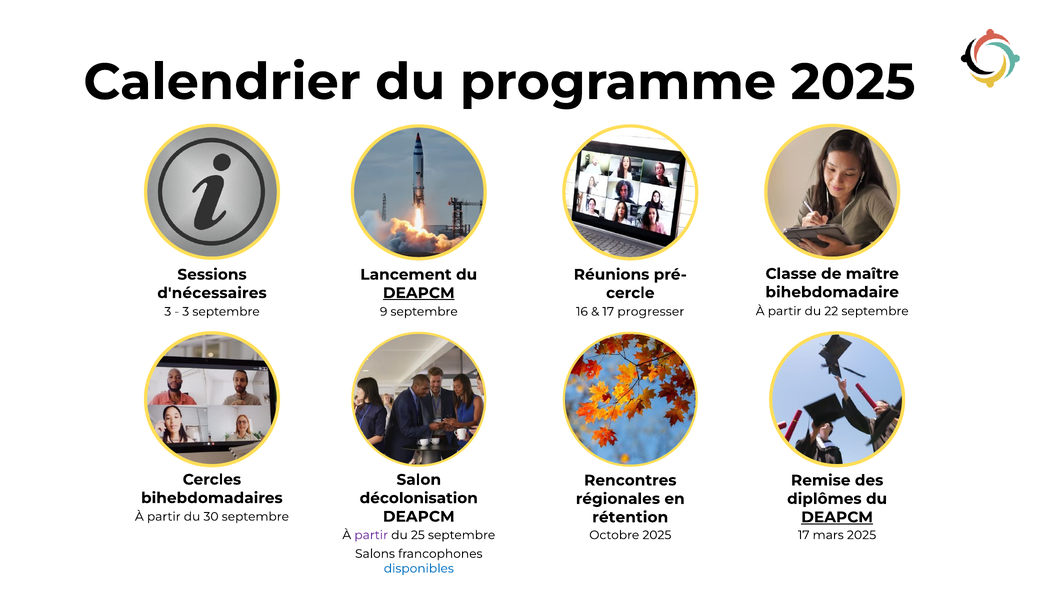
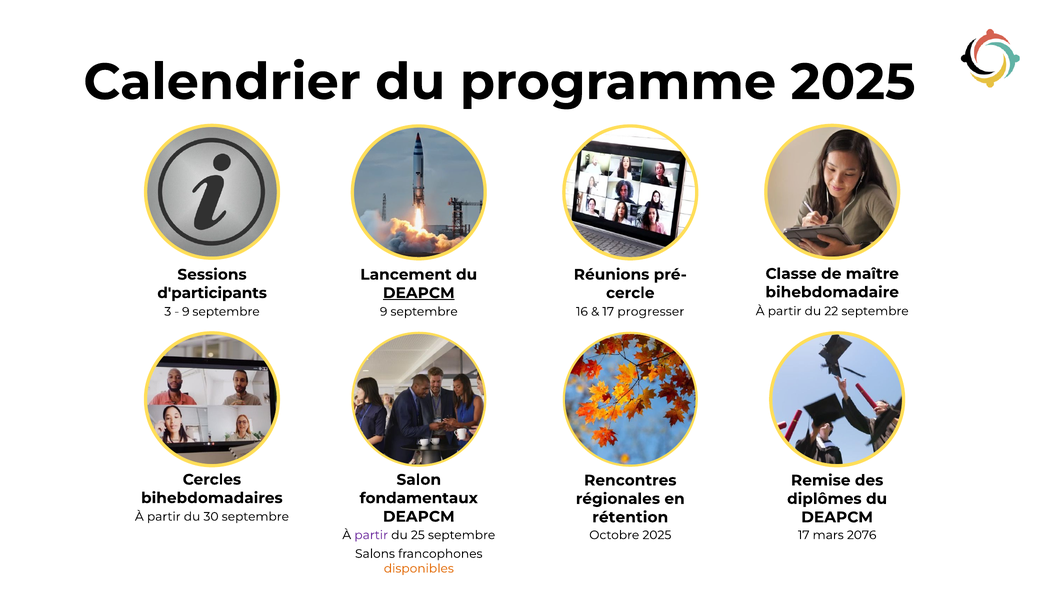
d'nécessaires: d'nécessaires -> d'participants
3 at (186, 312): 3 -> 9
décolonisation: décolonisation -> fondamentaux
DEAPCM at (837, 517) underline: present -> none
mars 2025: 2025 -> 2076
disponibles colour: blue -> orange
